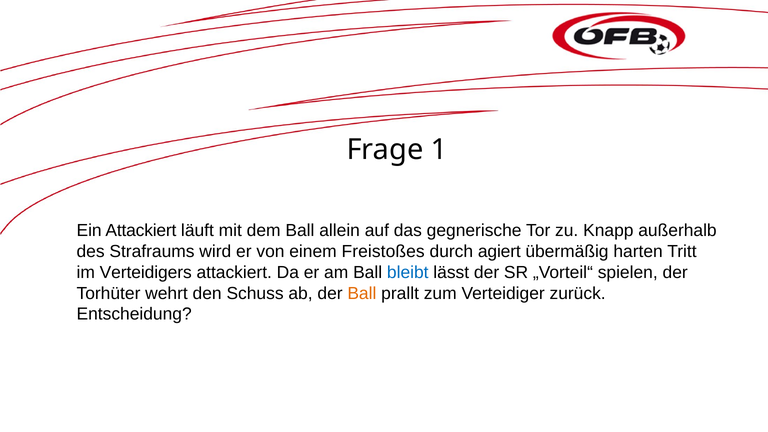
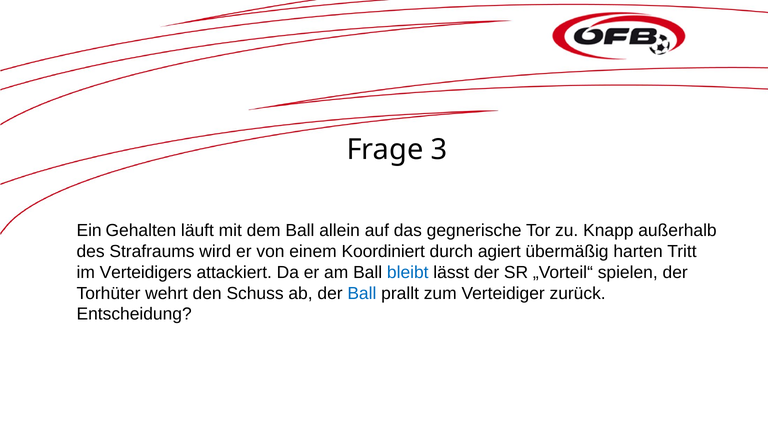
1: 1 -> 3
Ein Attackiert: Attackiert -> Gehalten
Freistoßes: Freistoßes -> Koordiniert
Ball at (362, 293) colour: orange -> blue
